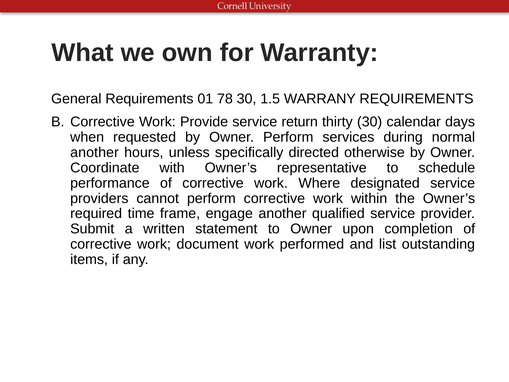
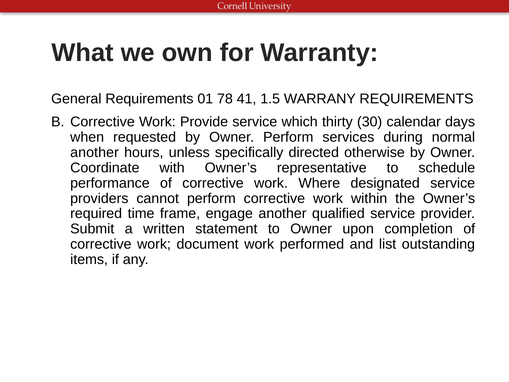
78 30: 30 -> 41
return: return -> which
